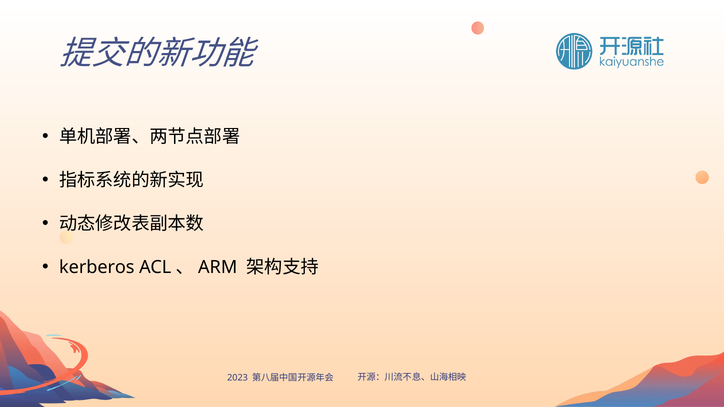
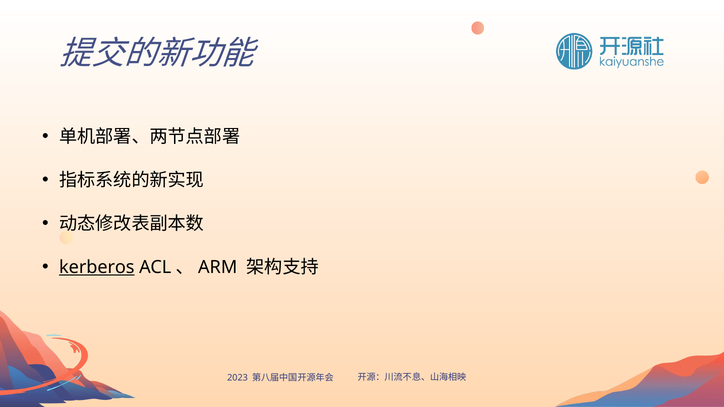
kerberos underline: none -> present
